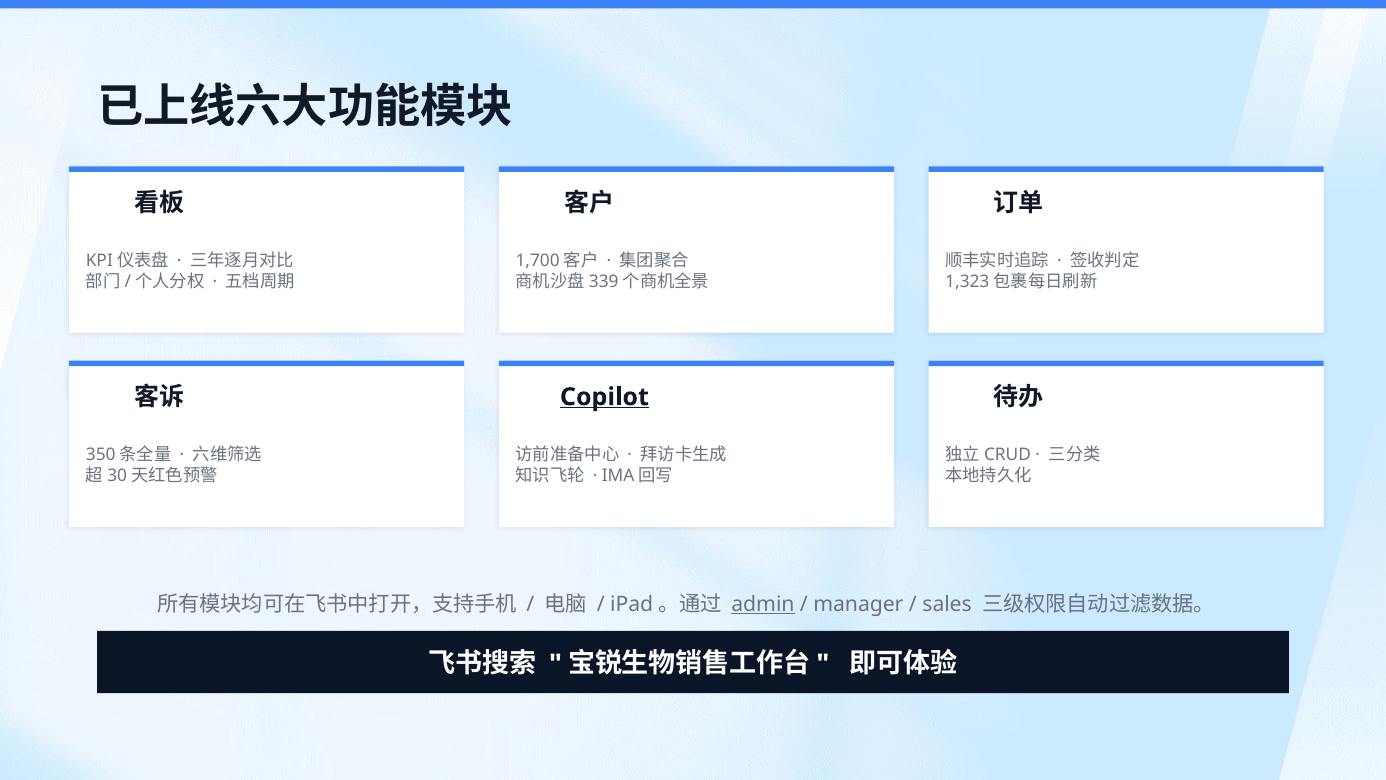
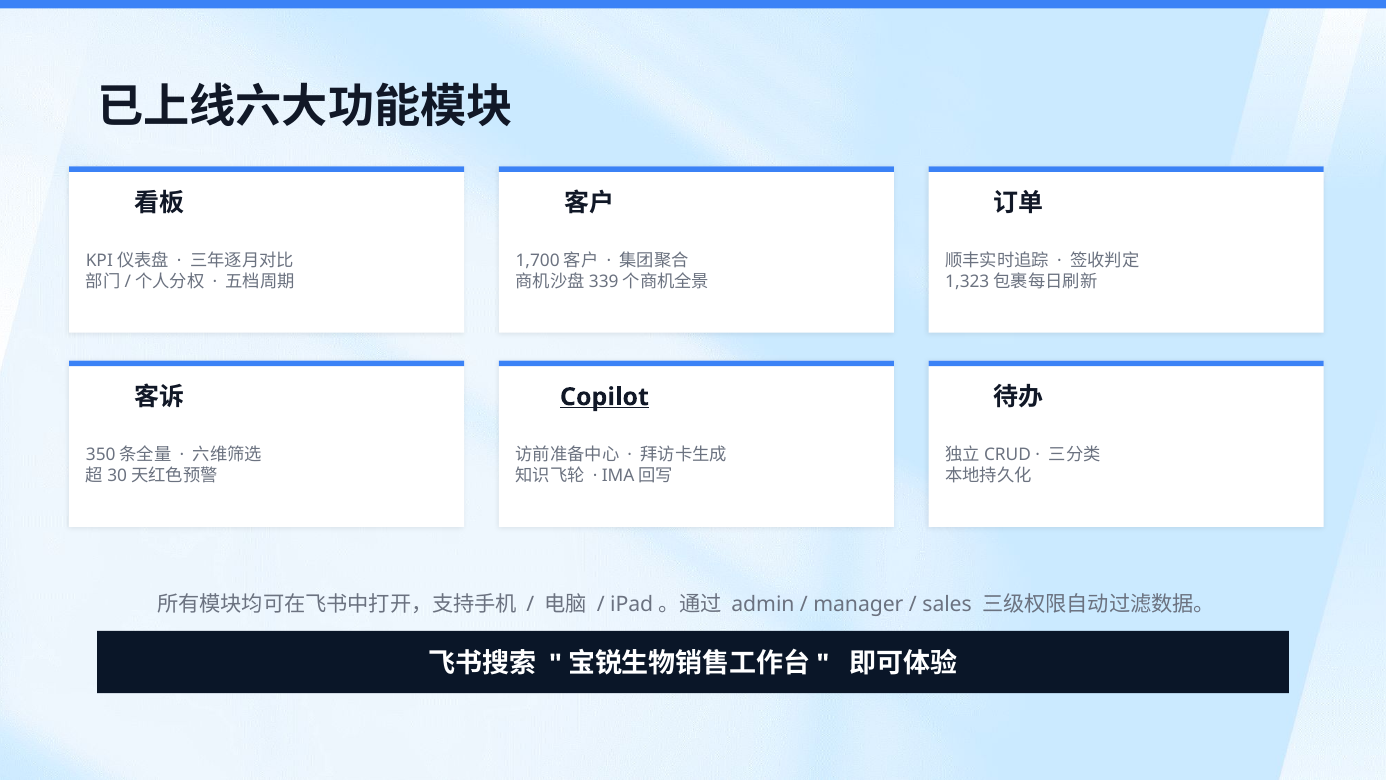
admin underline: present -> none
